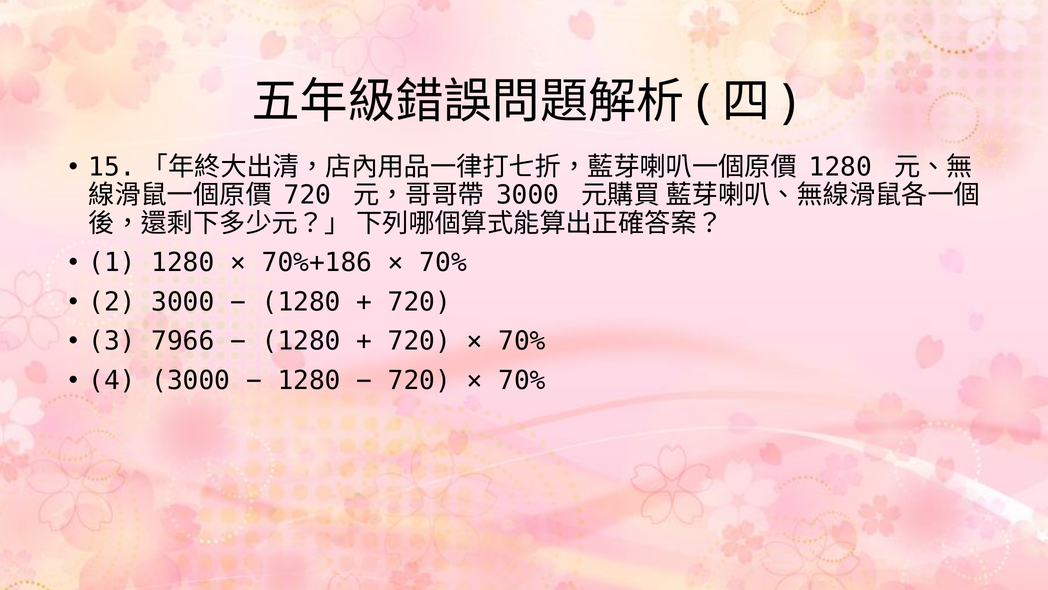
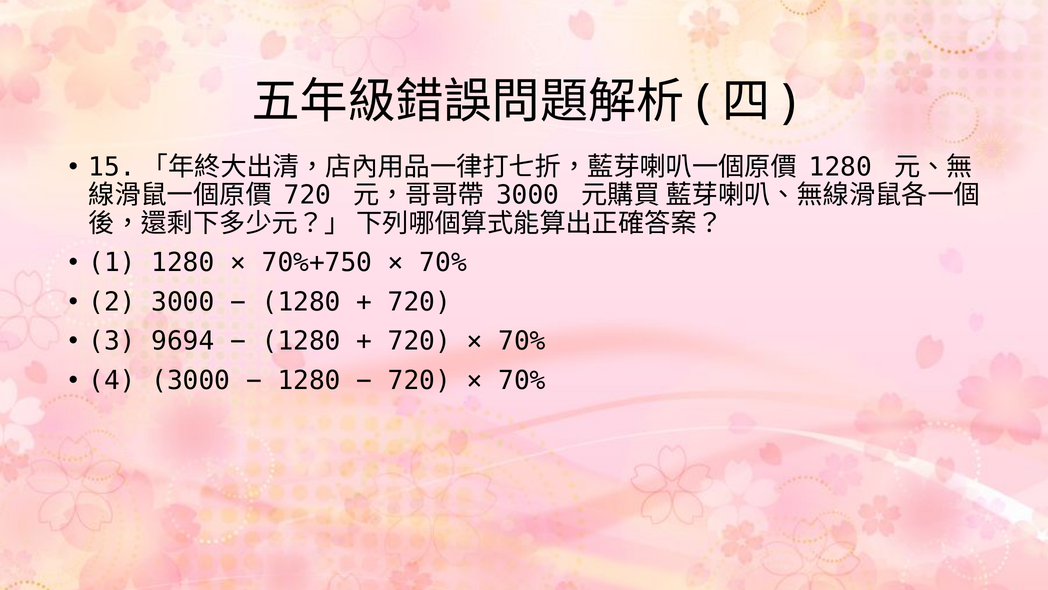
70%+186: 70%+186 -> 70%+750
7966: 7966 -> 9694
